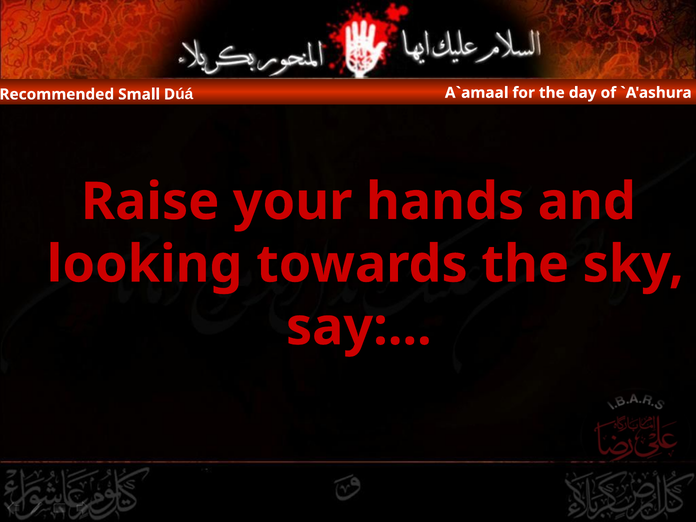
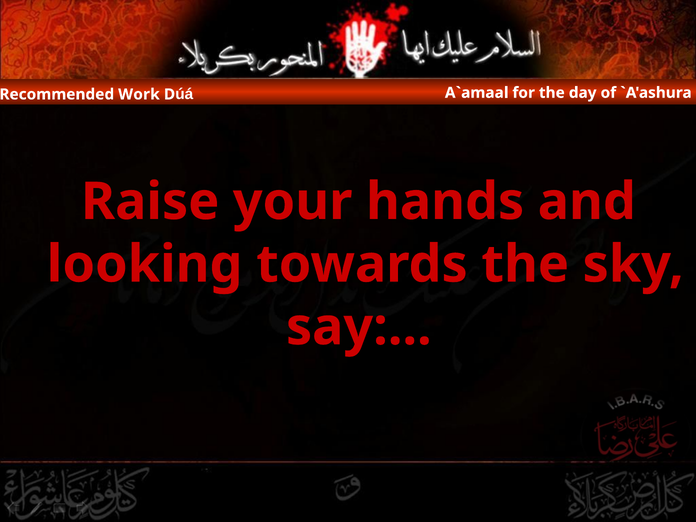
Small: Small -> Work
